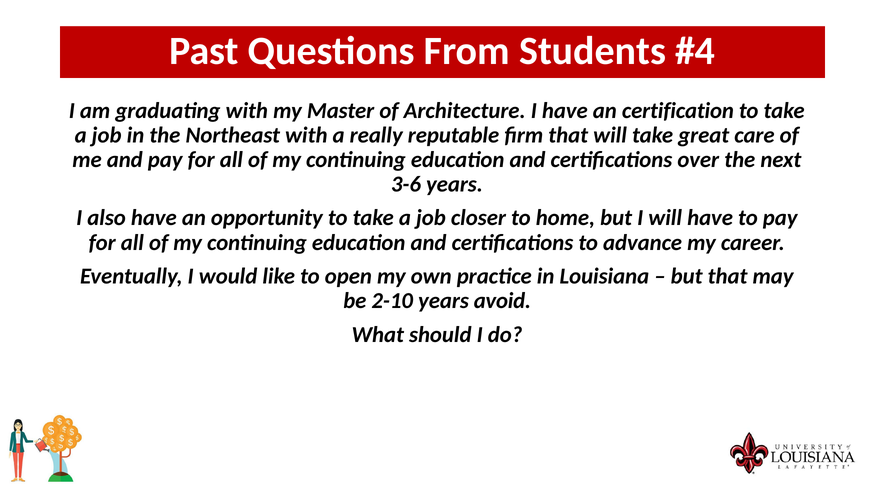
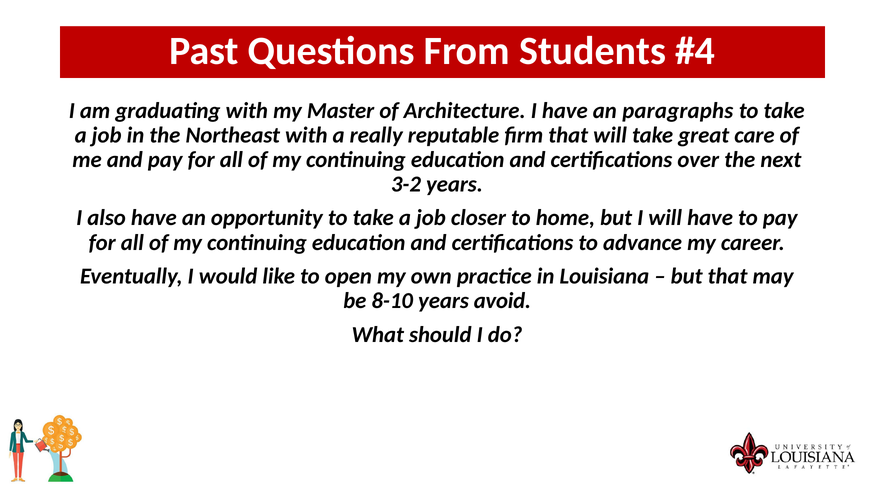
certification: certification -> paragraphs
3-6: 3-6 -> 3-2
2-10: 2-10 -> 8-10
